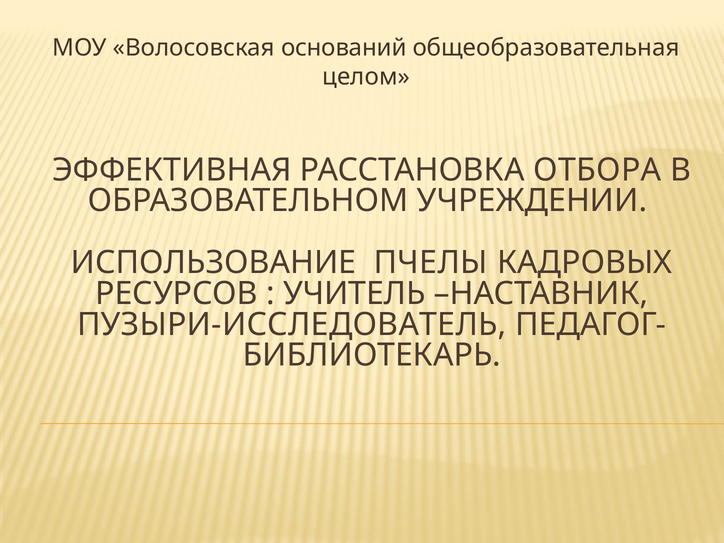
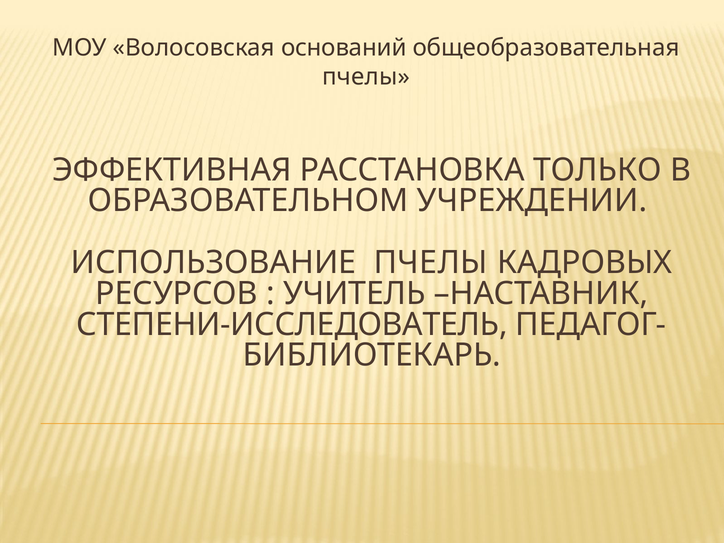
целом at (366, 77): целом -> пчелы
ОТБОРА: ОТБОРА -> ТОЛЬКО
ПУЗЫРИ-ИССЛЕДОВАТЕЛЬ: ПУЗЫРИ-ИССЛЕДОВАТЕЛЬ -> СТЕПЕНИ-ИССЛЕДОВАТЕЛЬ
